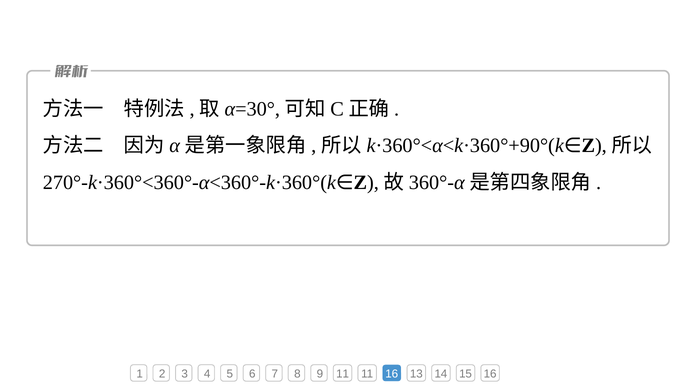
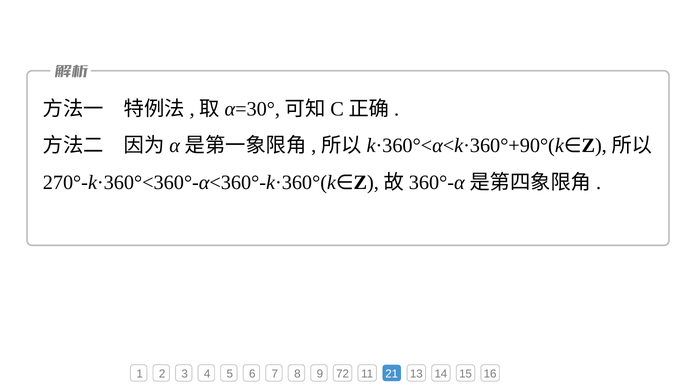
9 11: 11 -> 72
11 16: 16 -> 21
